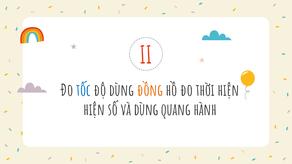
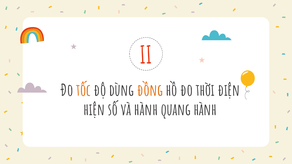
tốc colour: blue -> orange
thời hiện: hiện -> điện
và dùng: dùng -> hành
